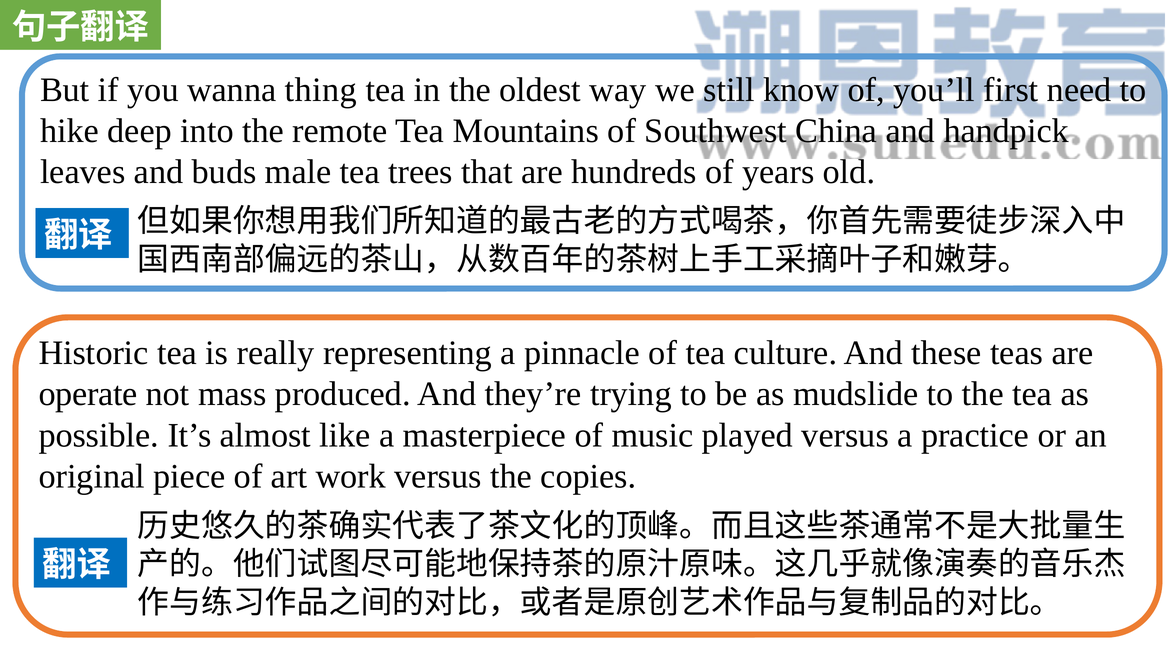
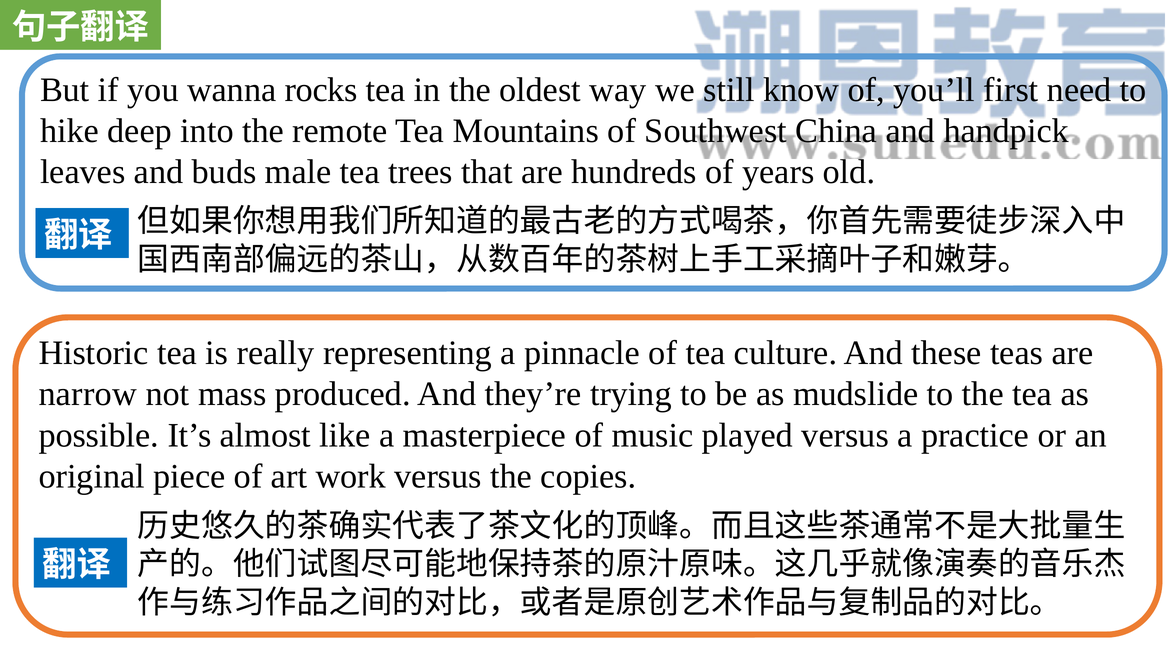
thing: thing -> rocks
operate: operate -> narrow
